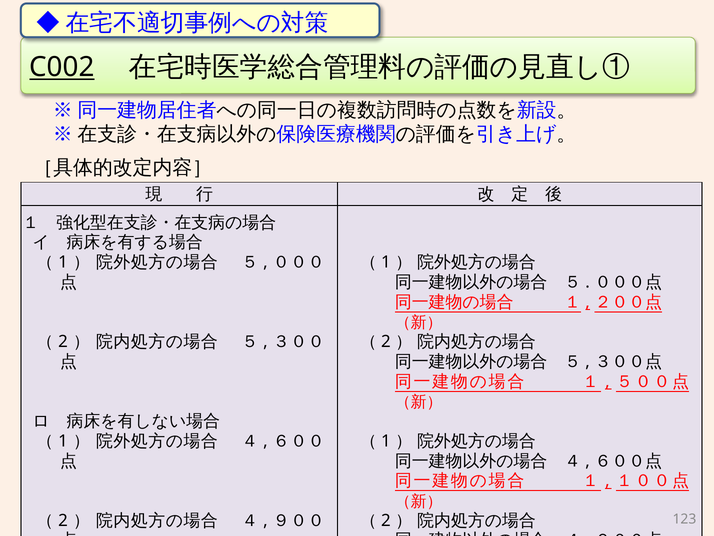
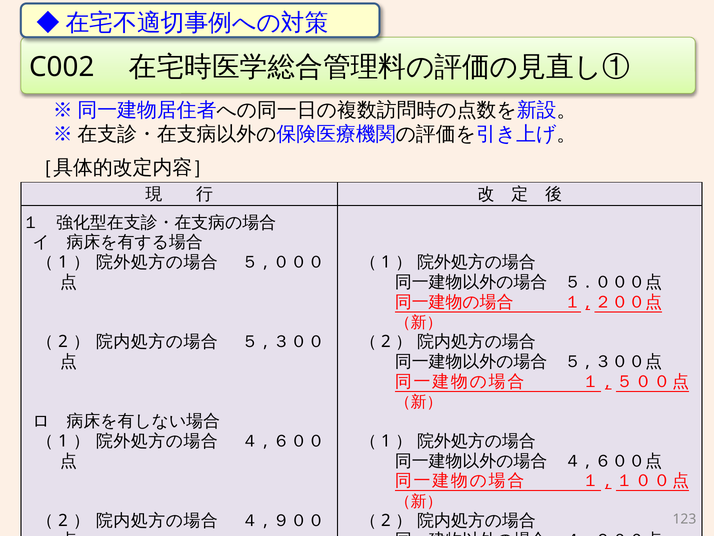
C002 underline: present -> none
